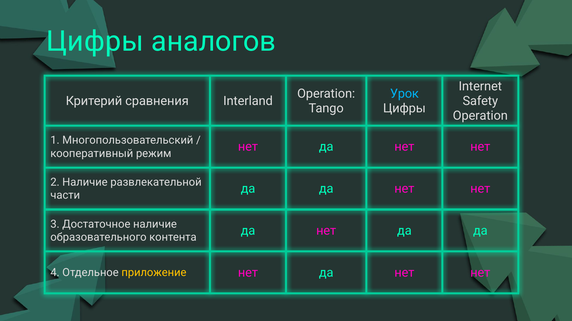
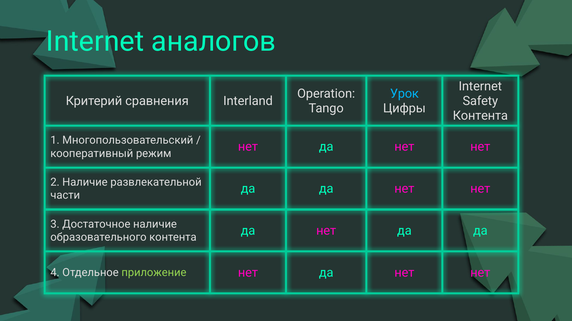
Цифры at (95, 42): Цифры -> Internet
Operation at (480, 116): Operation -> Контента
приложение colour: yellow -> light green
